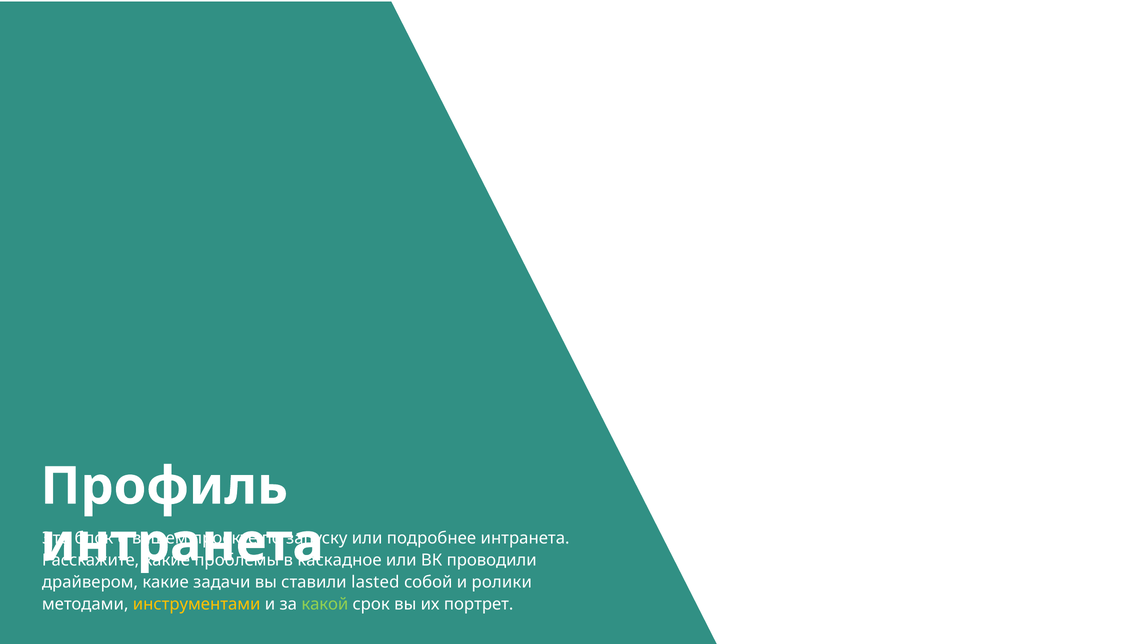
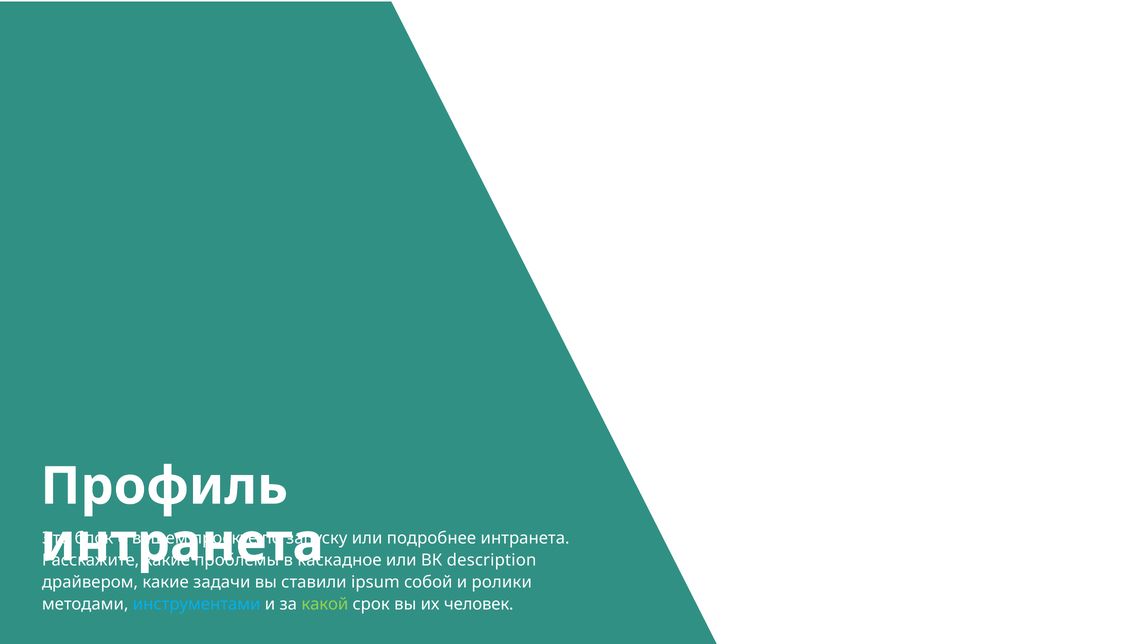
проводили: проводили -> description
lasted: lasted -> ipsum
инструментами colour: yellow -> light blue
портрет: портрет -> человек
